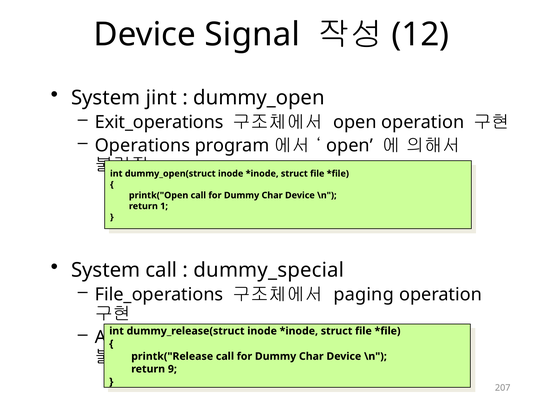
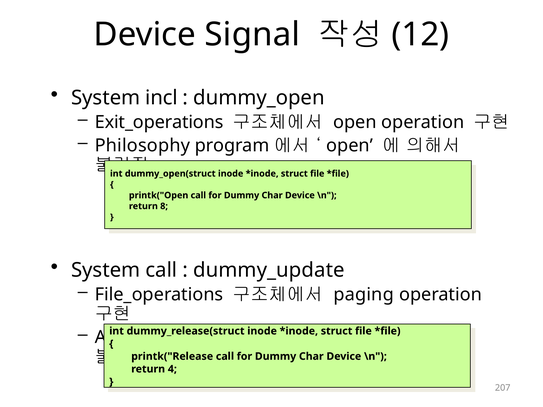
jint: jint -> incl
Operations: Operations -> Philosophy
1: 1 -> 8
dummy_special: dummy_special -> dummy_update
9: 9 -> 4
